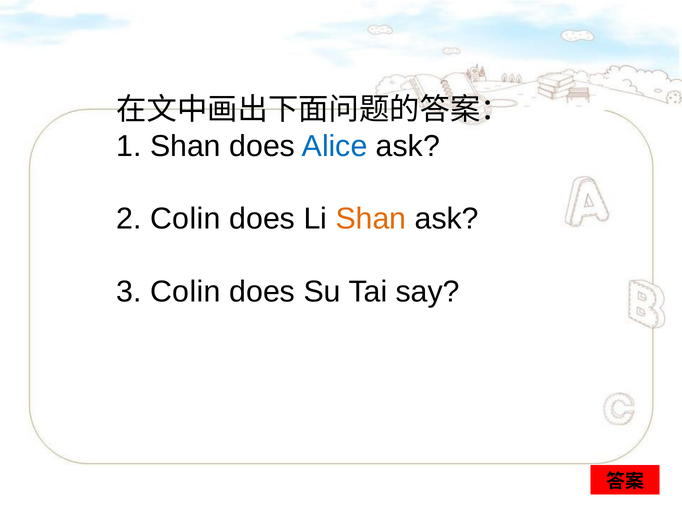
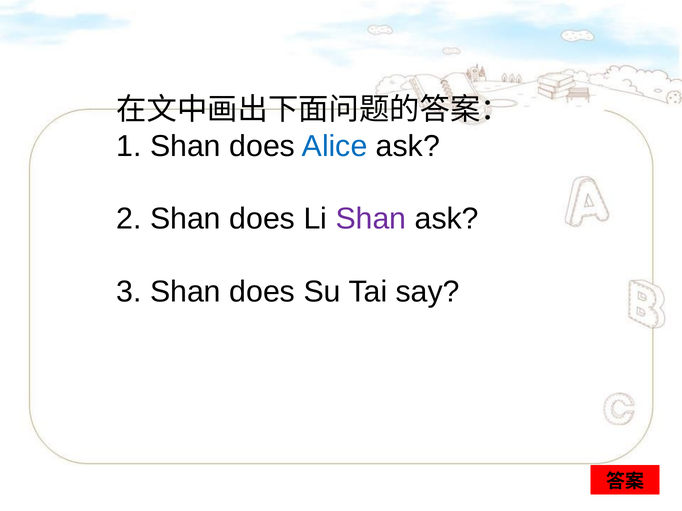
2 Colin: Colin -> Shan
Shan at (371, 219) colour: orange -> purple
3 Colin: Colin -> Shan
